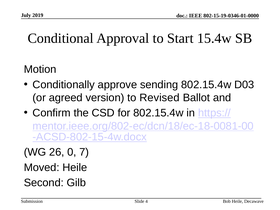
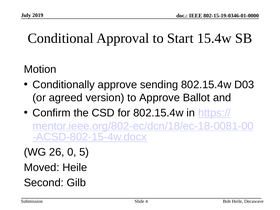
to Revised: Revised -> Approve
7: 7 -> 5
